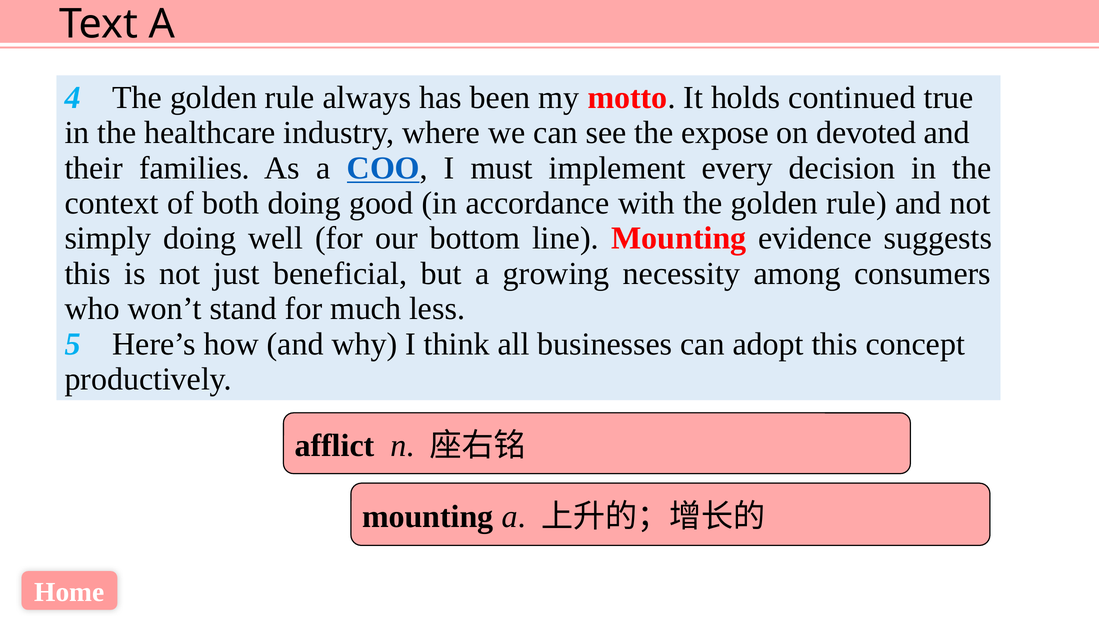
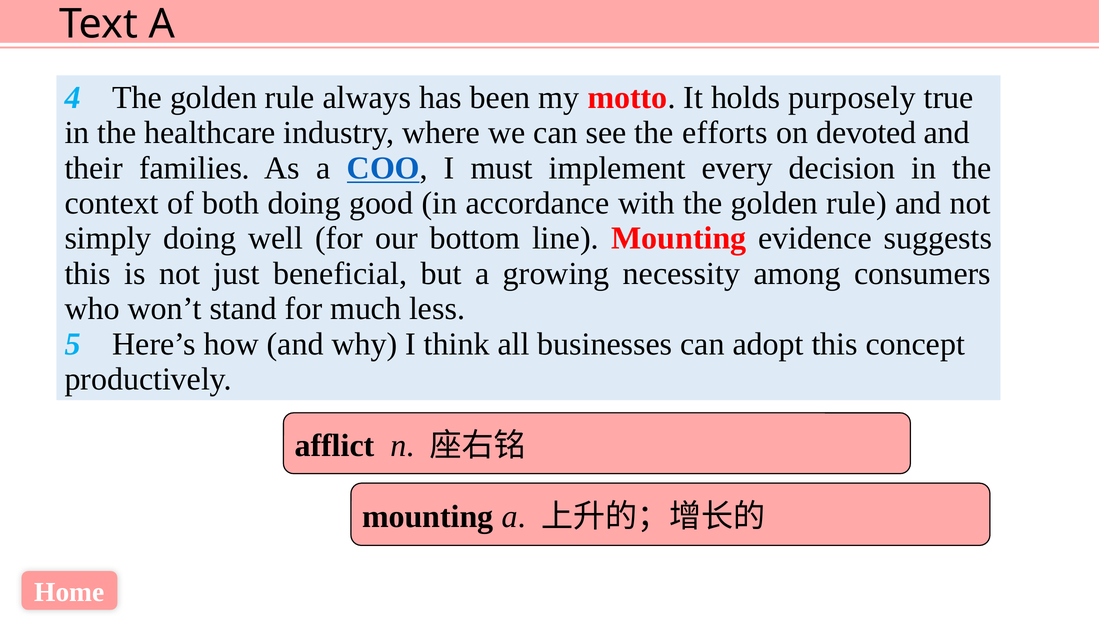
continued: continued -> purposely
expose: expose -> efforts
